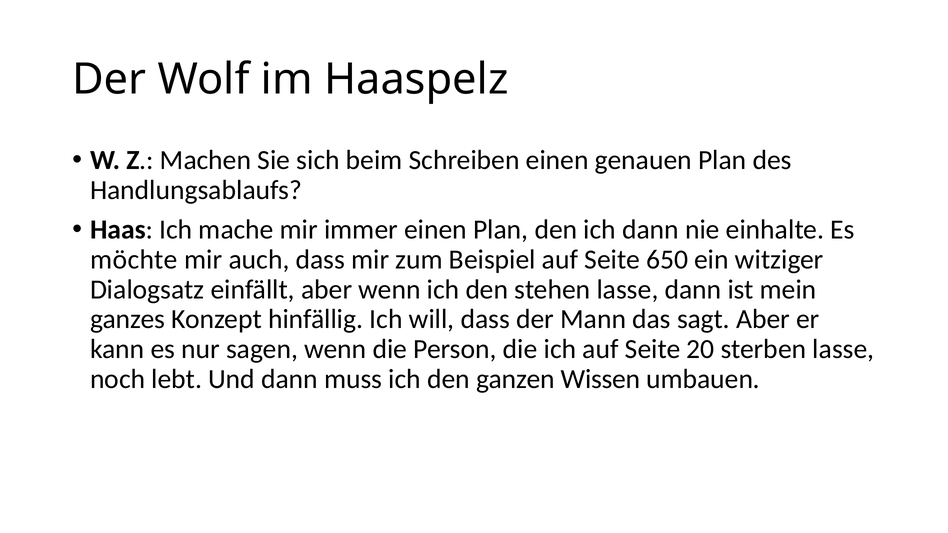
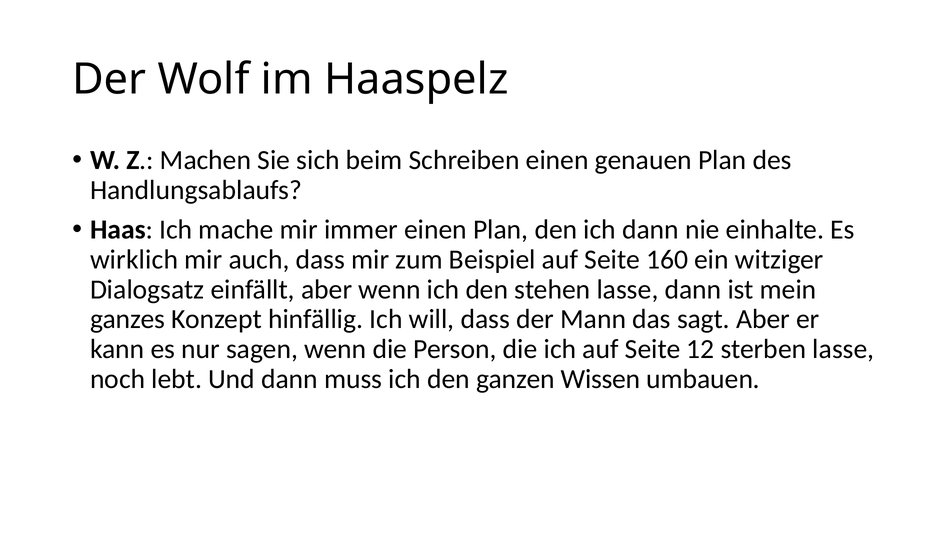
möchte: möchte -> wirklich
650: 650 -> 160
20: 20 -> 12
